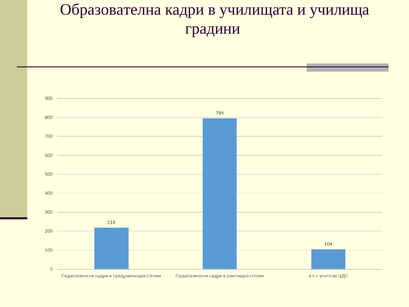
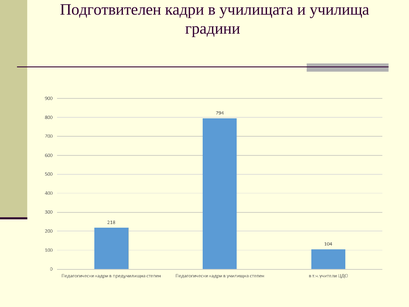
Образователна: Образователна -> Подготвителен
